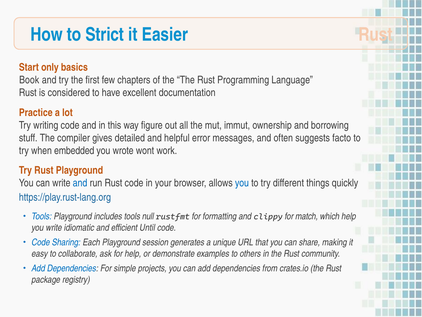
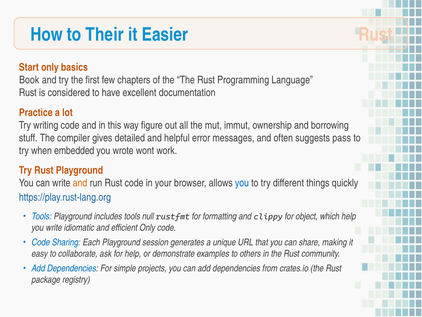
Strict: Strict -> Their
facto: facto -> pass
and at (80, 183) colour: blue -> orange
match: match -> object
efficient Until: Until -> Only
